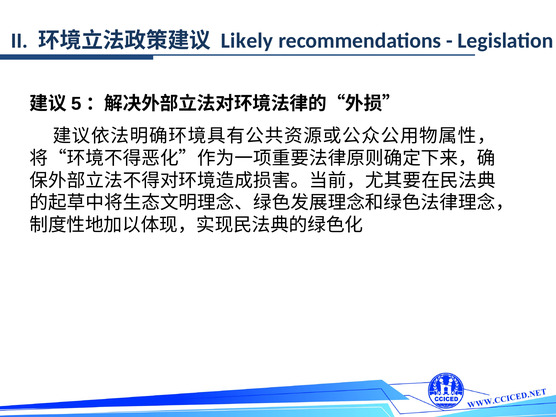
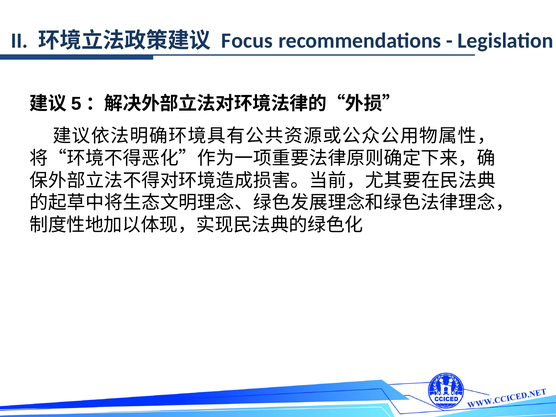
Likely: Likely -> Focus
